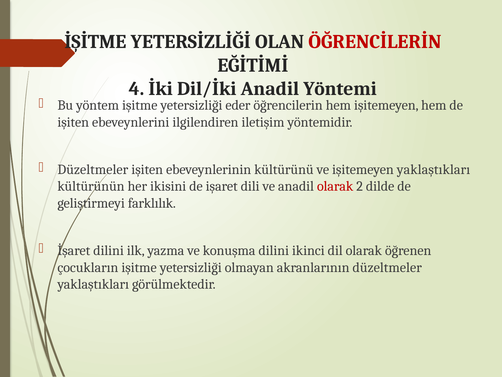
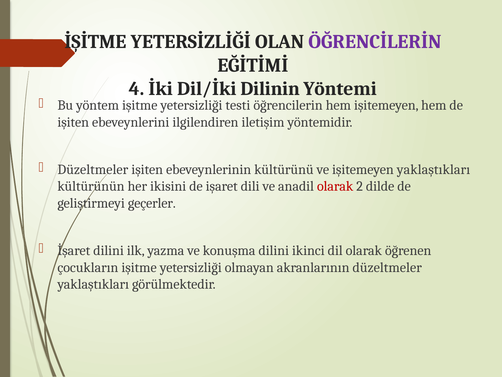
ÖĞRENCİLERİN colour: red -> purple
Dil/İki Anadil: Anadil -> Dilinin
eder: eder -> testi
farklılık: farklılık -> geçerler
